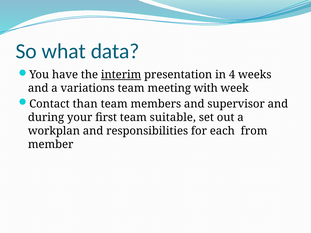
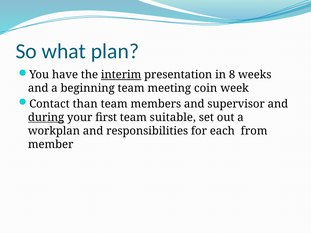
data: data -> plan
4: 4 -> 8
variations: variations -> beginning
with: with -> coin
during underline: none -> present
